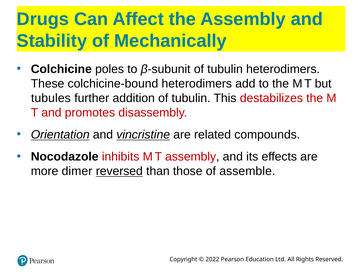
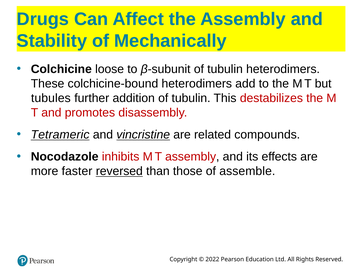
poles: poles -> loose
Orientation: Orientation -> Tetrameric
dimer: dimer -> faster
